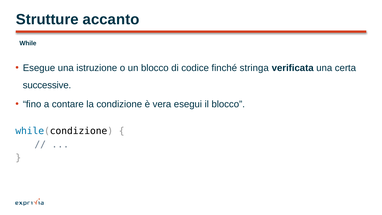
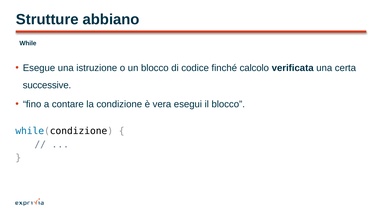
accanto: accanto -> abbiano
stringa: stringa -> calcolo
